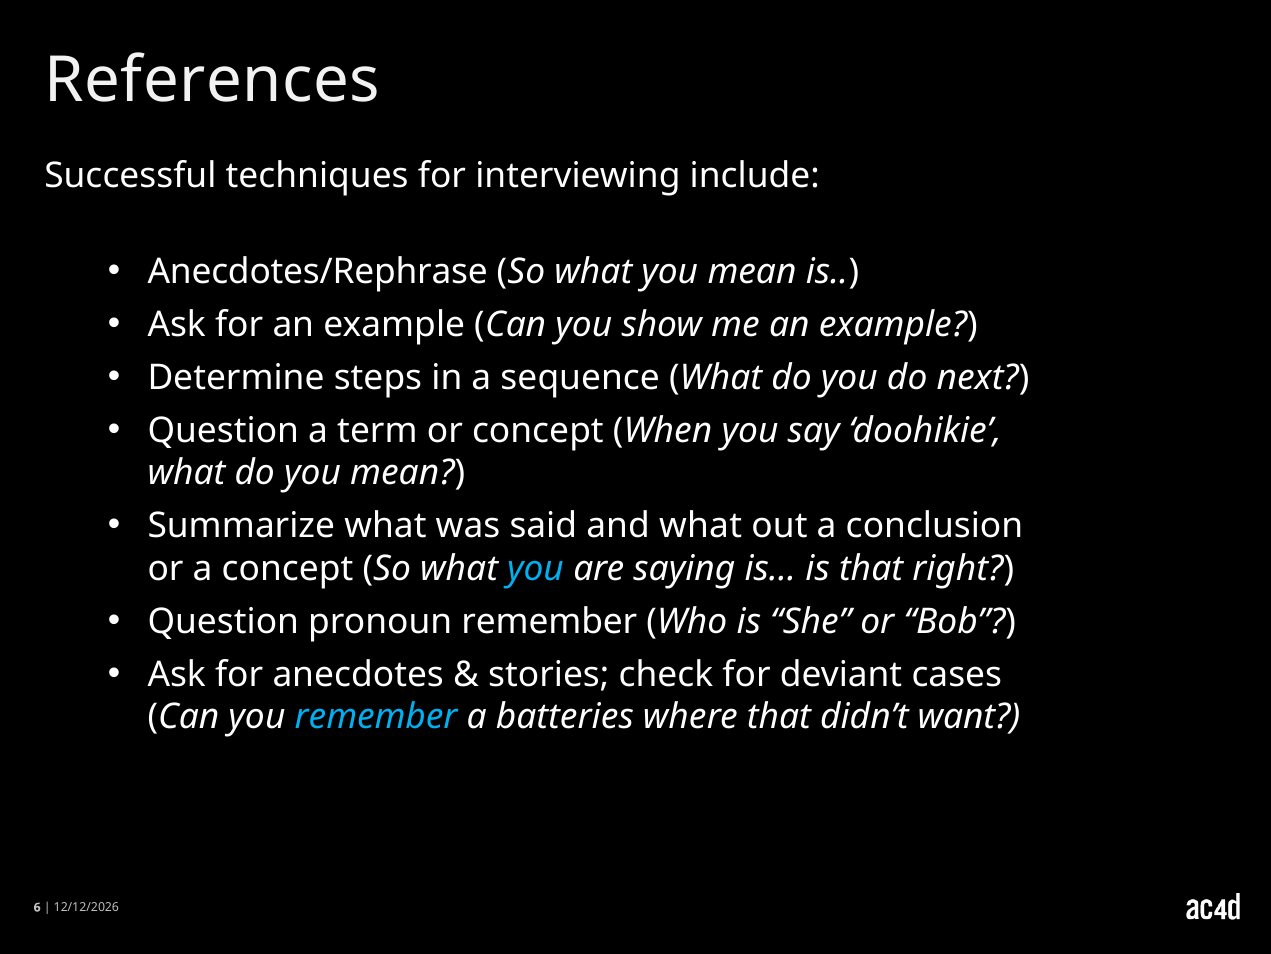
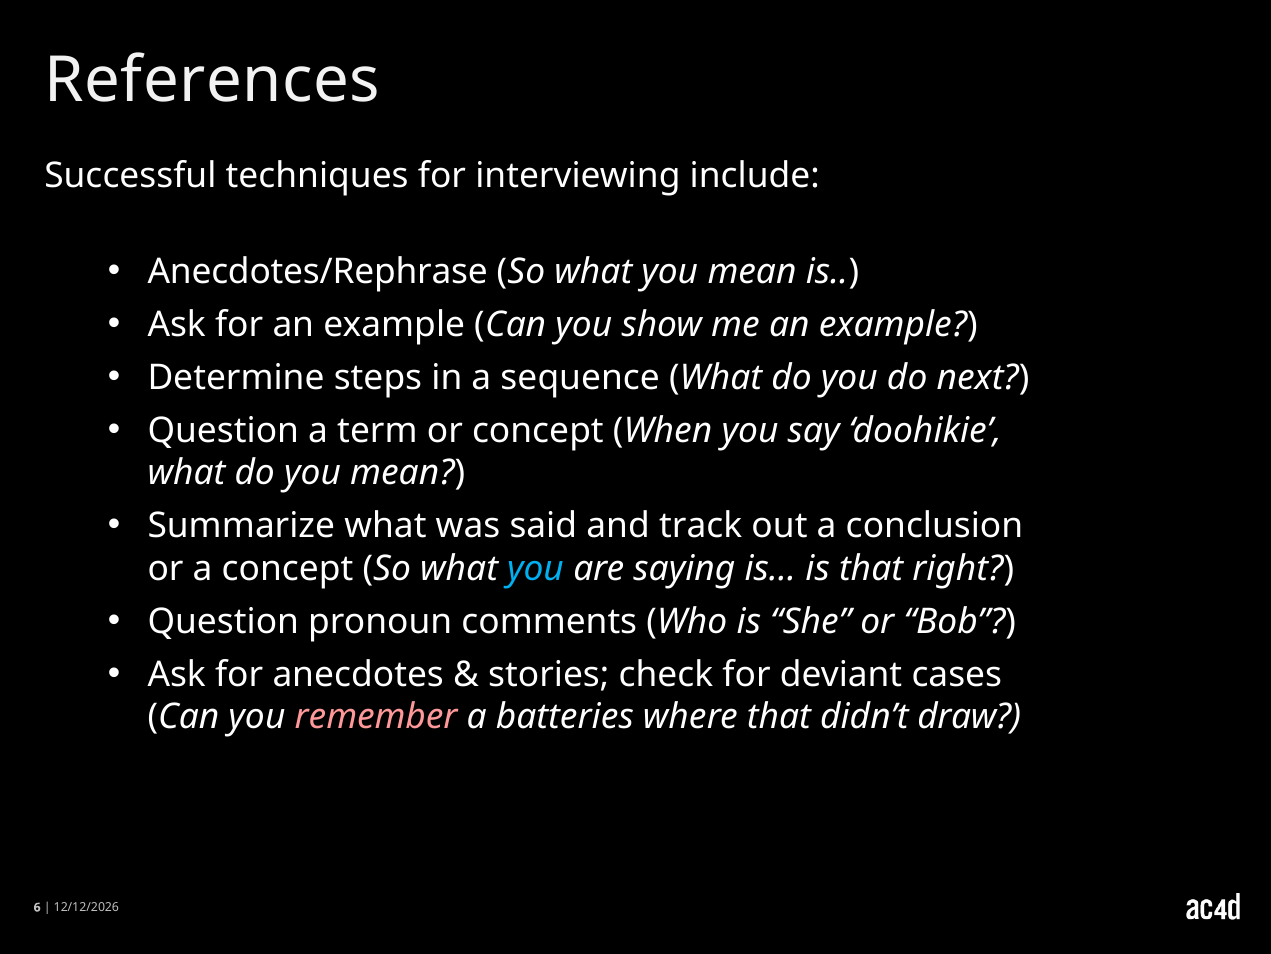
and what: what -> track
pronoun remember: remember -> comments
remember at (376, 717) colour: light blue -> pink
want: want -> draw
